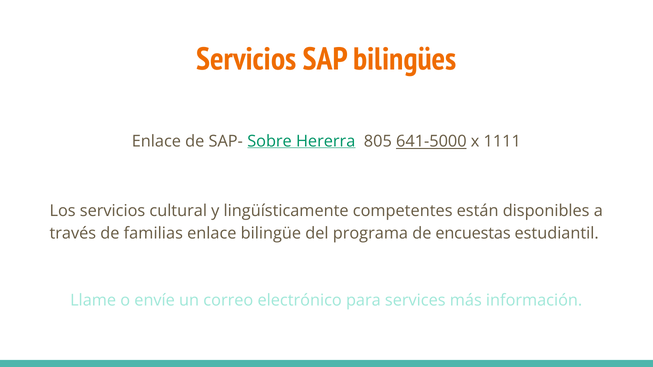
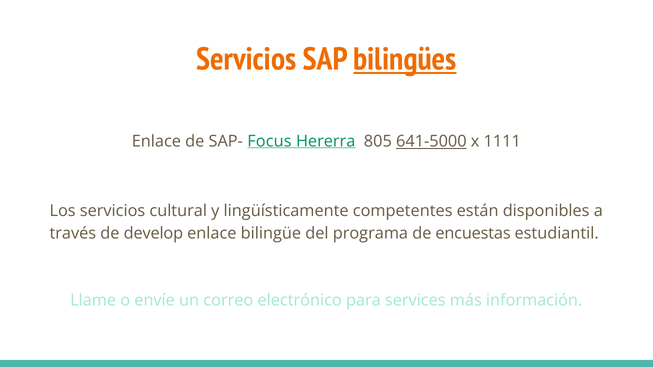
bilingües underline: none -> present
Sobre: Sobre -> Focus
familias: familias -> develop
